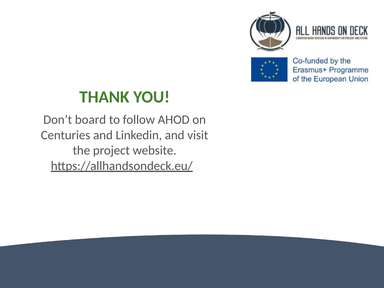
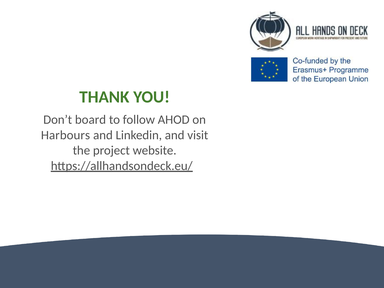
Centuries: Centuries -> Harbours
